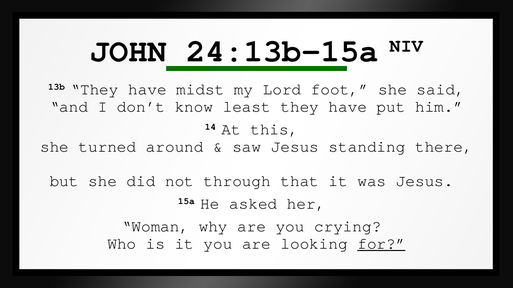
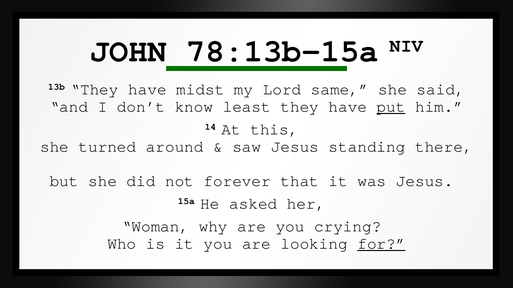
24:13b-15a: 24:13b-15a -> 78:13b-15a
foot: foot -> same
put underline: none -> present
through: through -> forever
